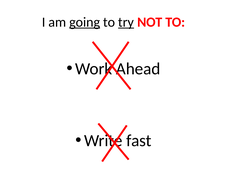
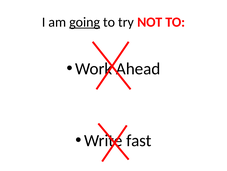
try underline: present -> none
